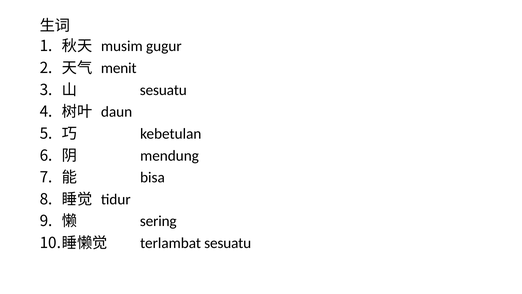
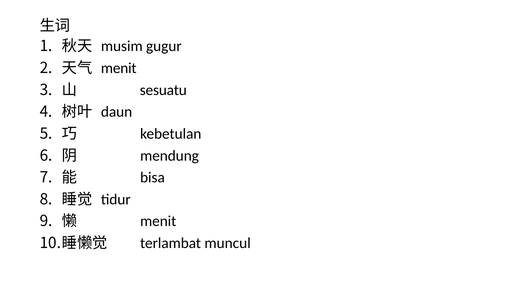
sering at (158, 221): sering -> menit
terlambat sesuatu: sesuatu -> muncul
